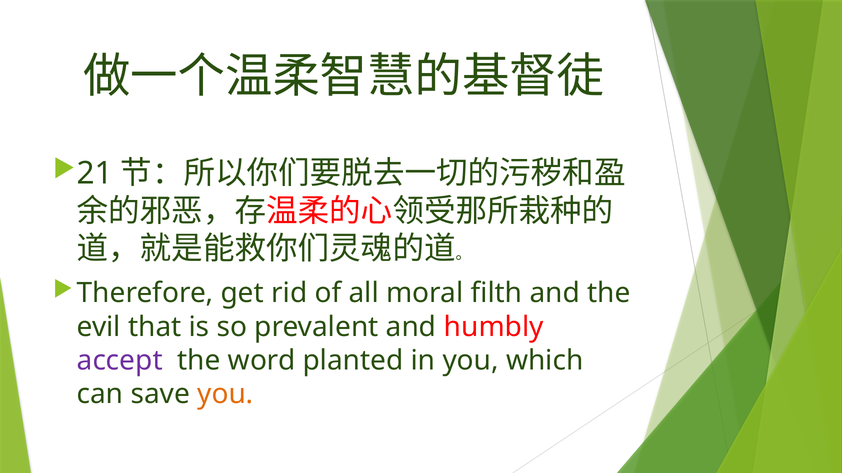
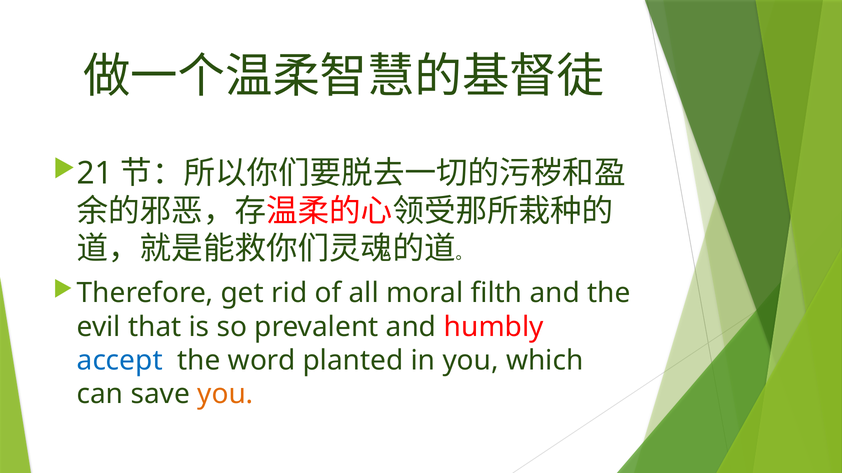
accept colour: purple -> blue
